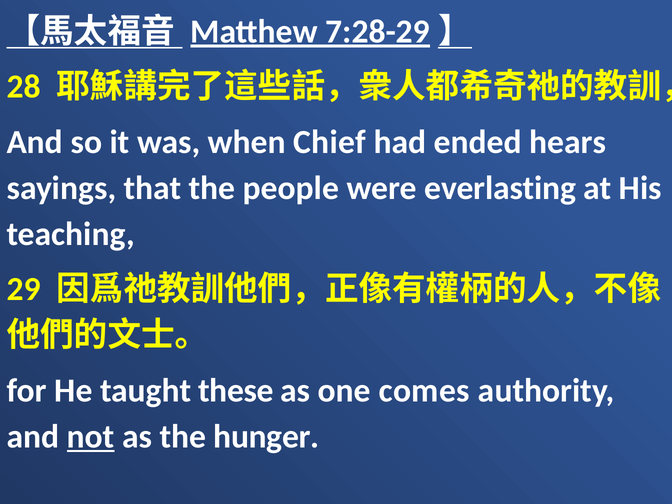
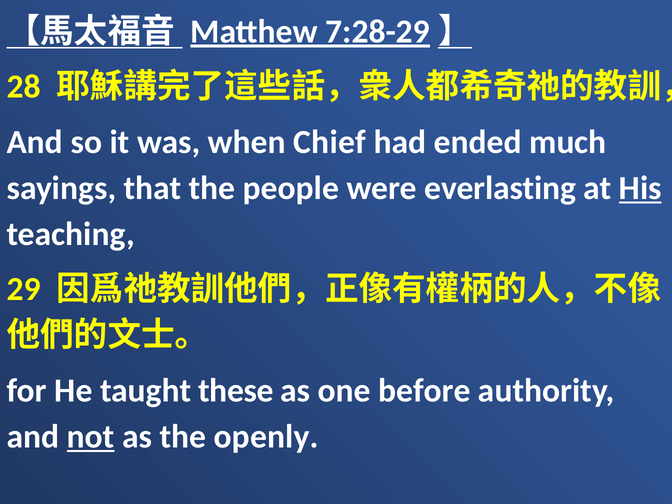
hears: hears -> much
His underline: none -> present
comes: comes -> before
hunger: hunger -> openly
